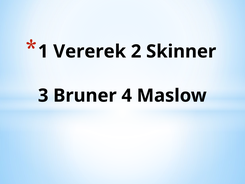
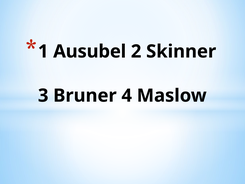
Vererek: Vererek -> Ausubel
